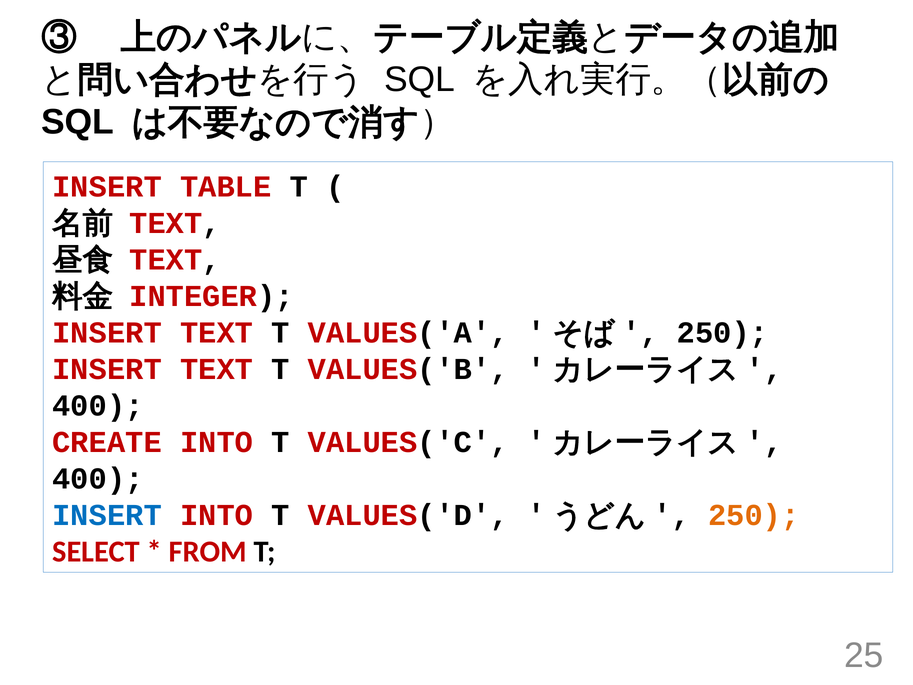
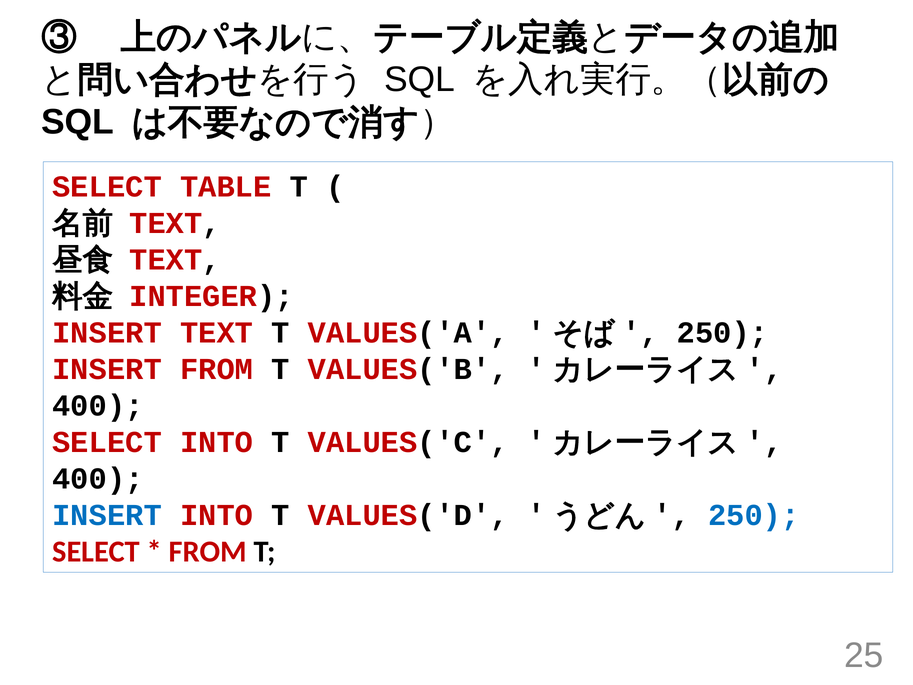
INSERT at (107, 186): INSERT -> SELECT
TEXT at (217, 369): TEXT -> FROM
CREATE at (107, 442): CREATE -> SELECT
250 at (754, 515) colour: orange -> blue
